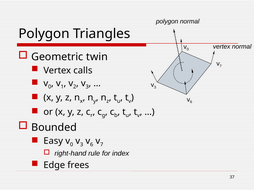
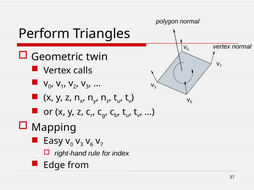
Polygon at (44, 34): Polygon -> Perform
Bounded: Bounded -> Mapping
frees: frees -> from
